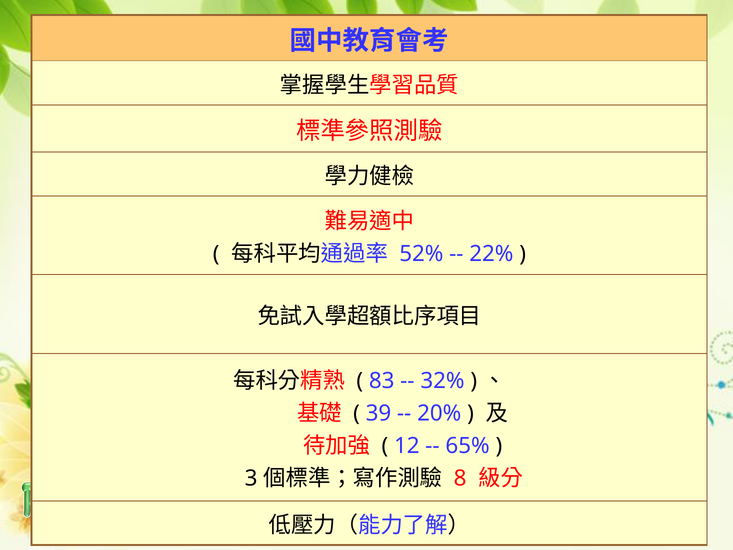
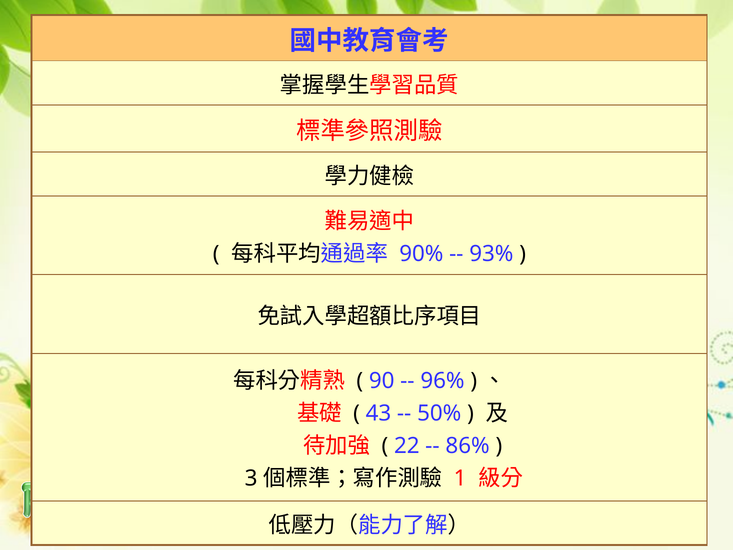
52%: 52% -> 90%
22%: 22% -> 93%
83: 83 -> 90
32%: 32% -> 96%
39: 39 -> 43
20%: 20% -> 50%
12: 12 -> 22
65%: 65% -> 86%
8: 8 -> 1
